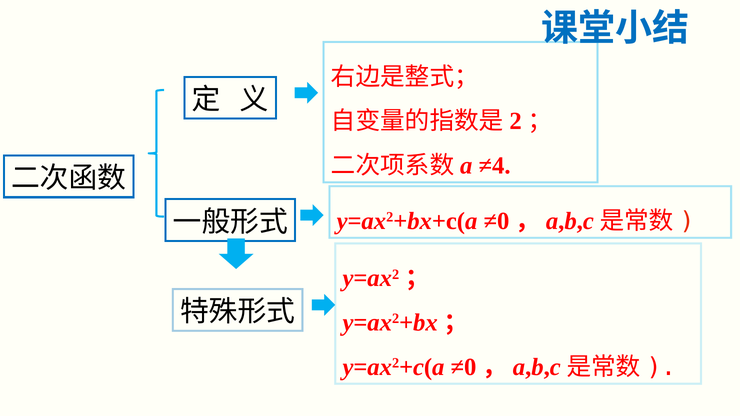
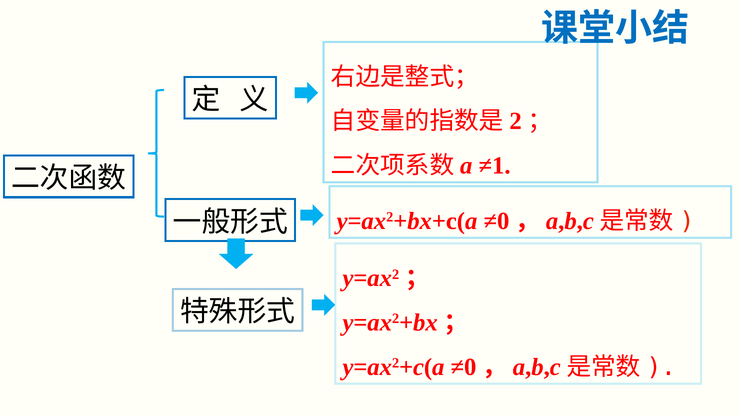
≠4: ≠4 -> ≠1
